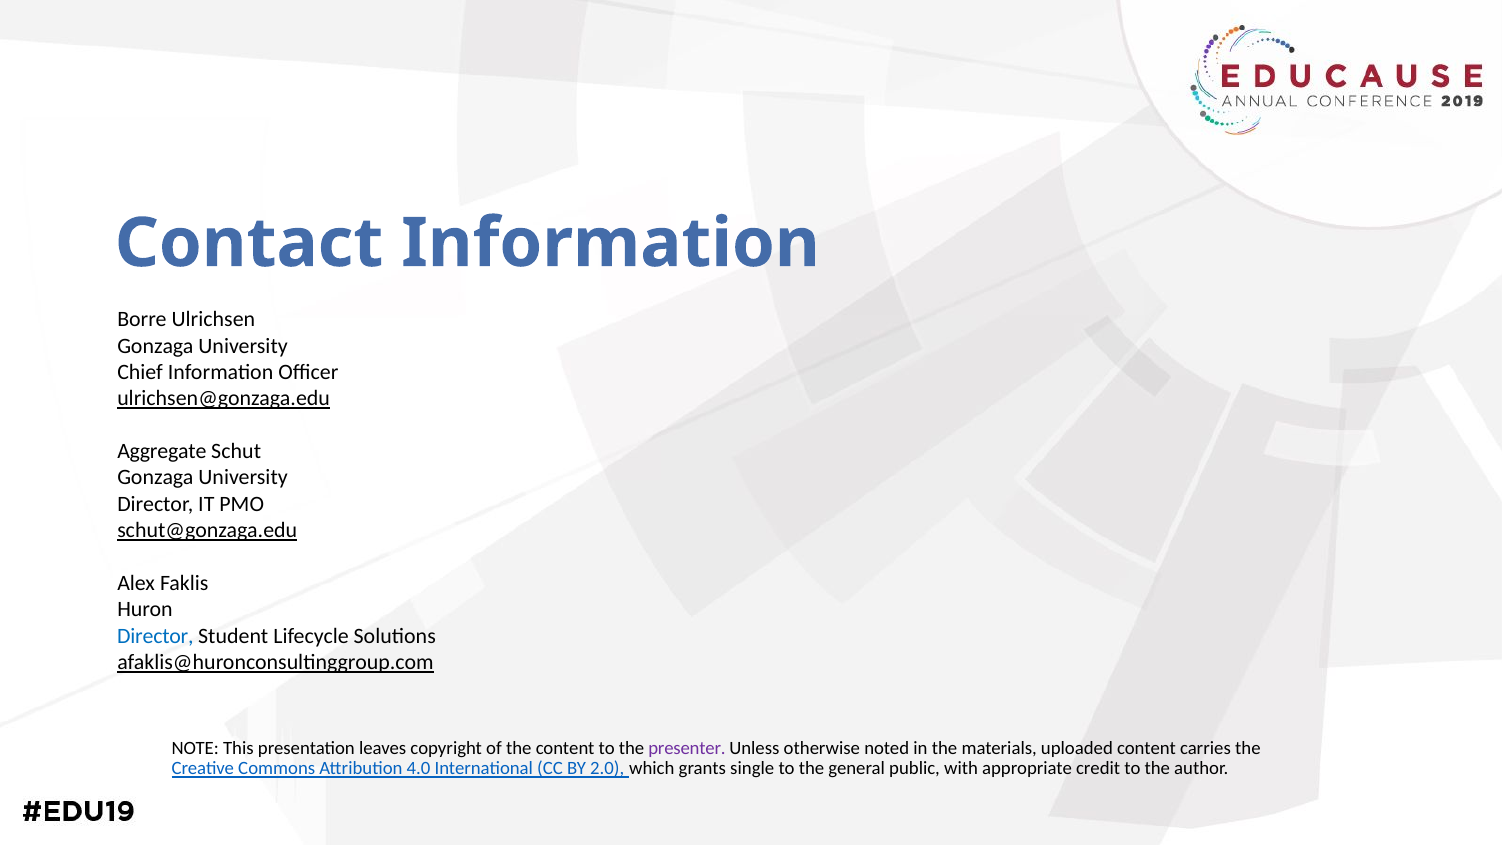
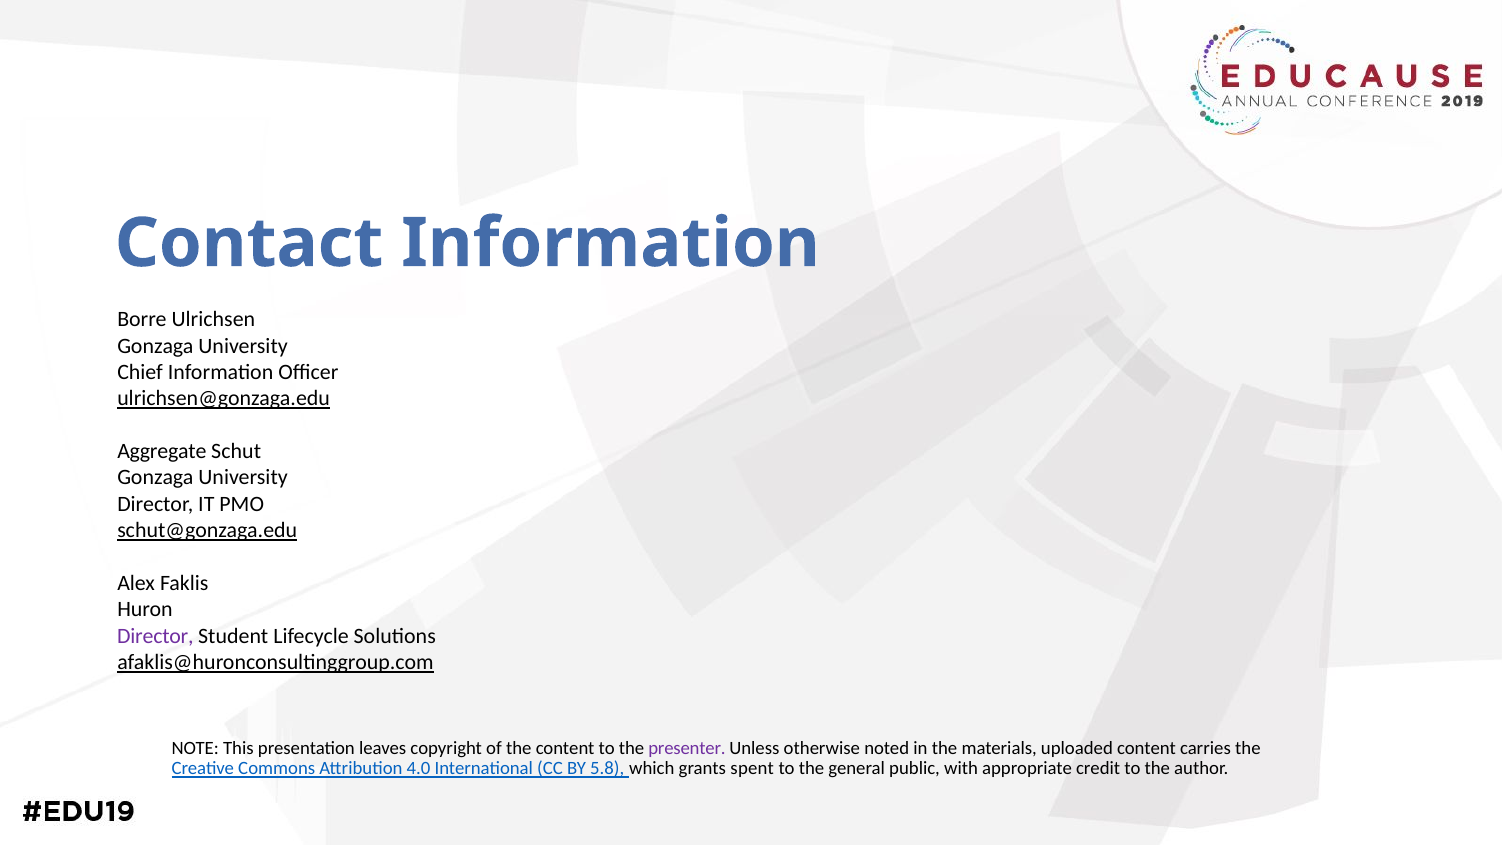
Director at (155, 636) colour: blue -> purple
2.0: 2.0 -> 5.8
single: single -> spent
